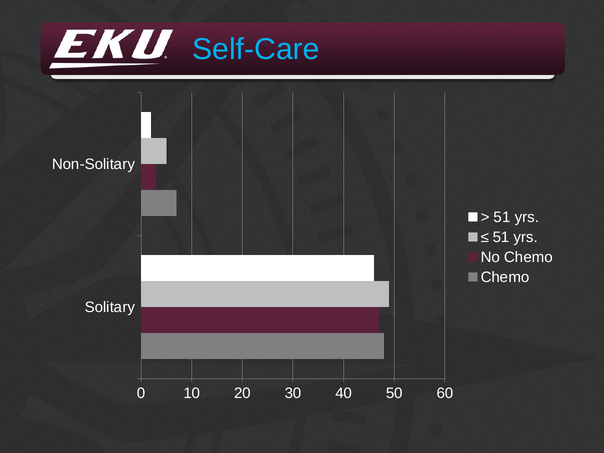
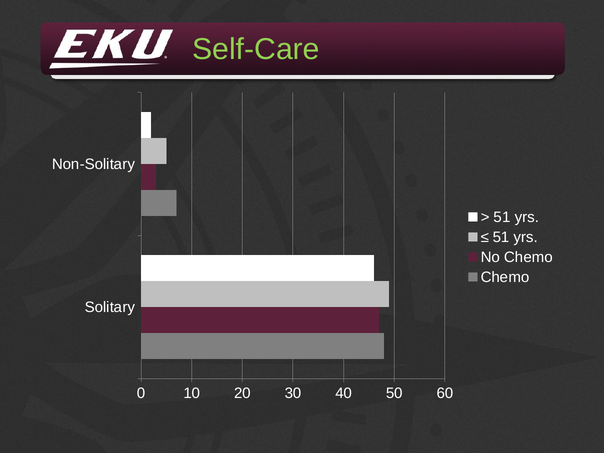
Self-Care colour: light blue -> light green
